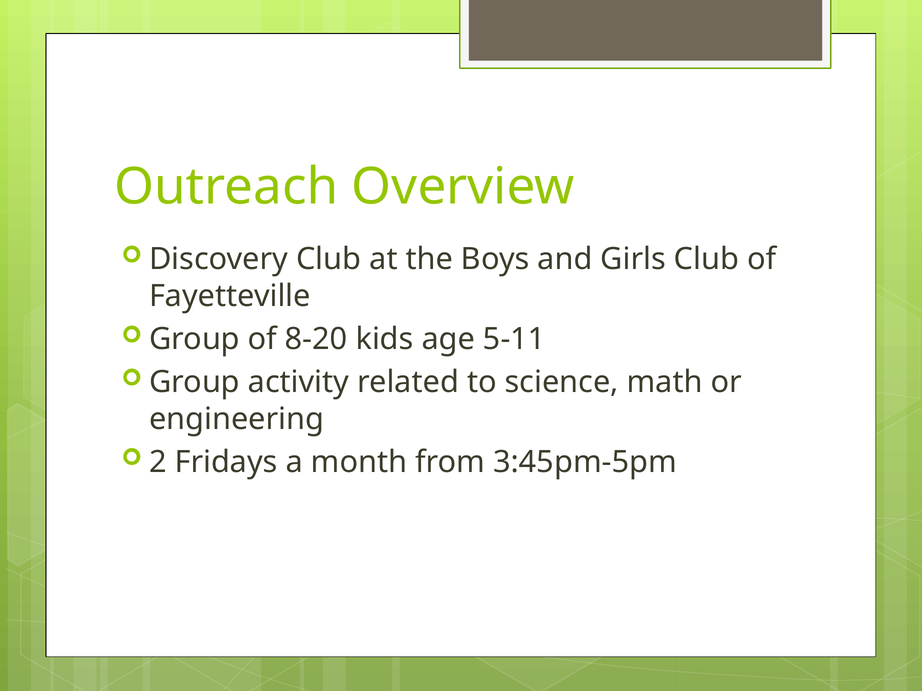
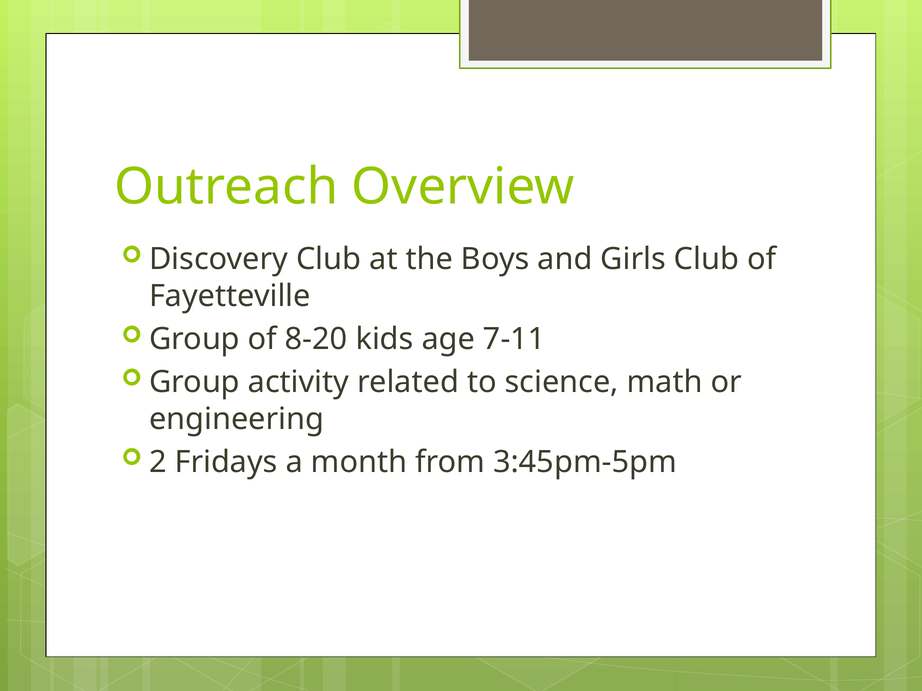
5-11: 5-11 -> 7-11
